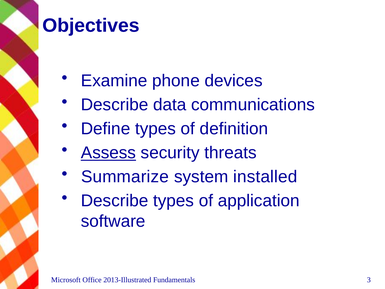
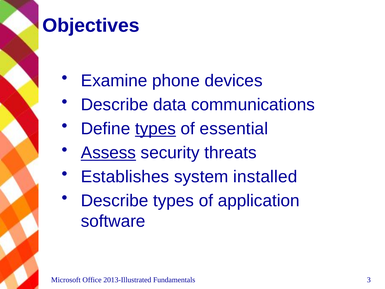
types at (155, 129) underline: none -> present
definition: definition -> essential
Summarize: Summarize -> Establishes
